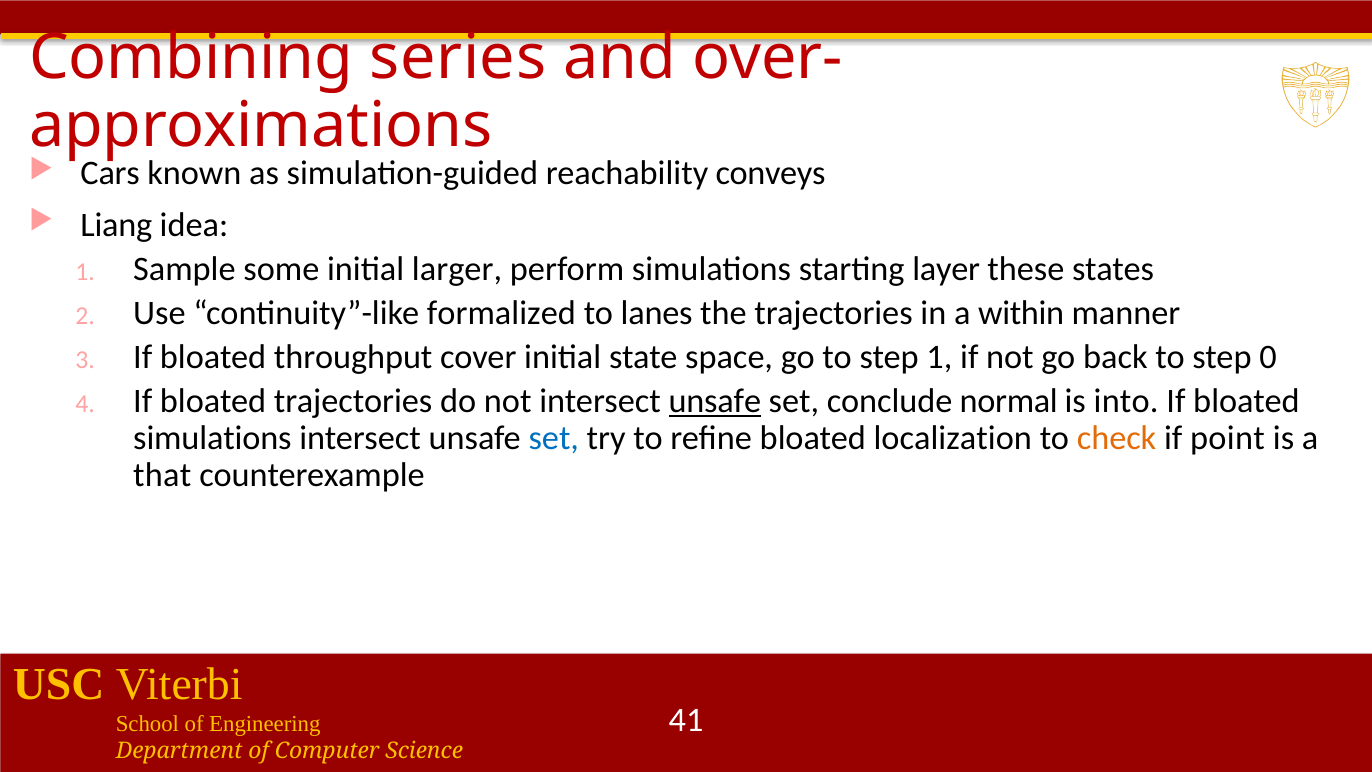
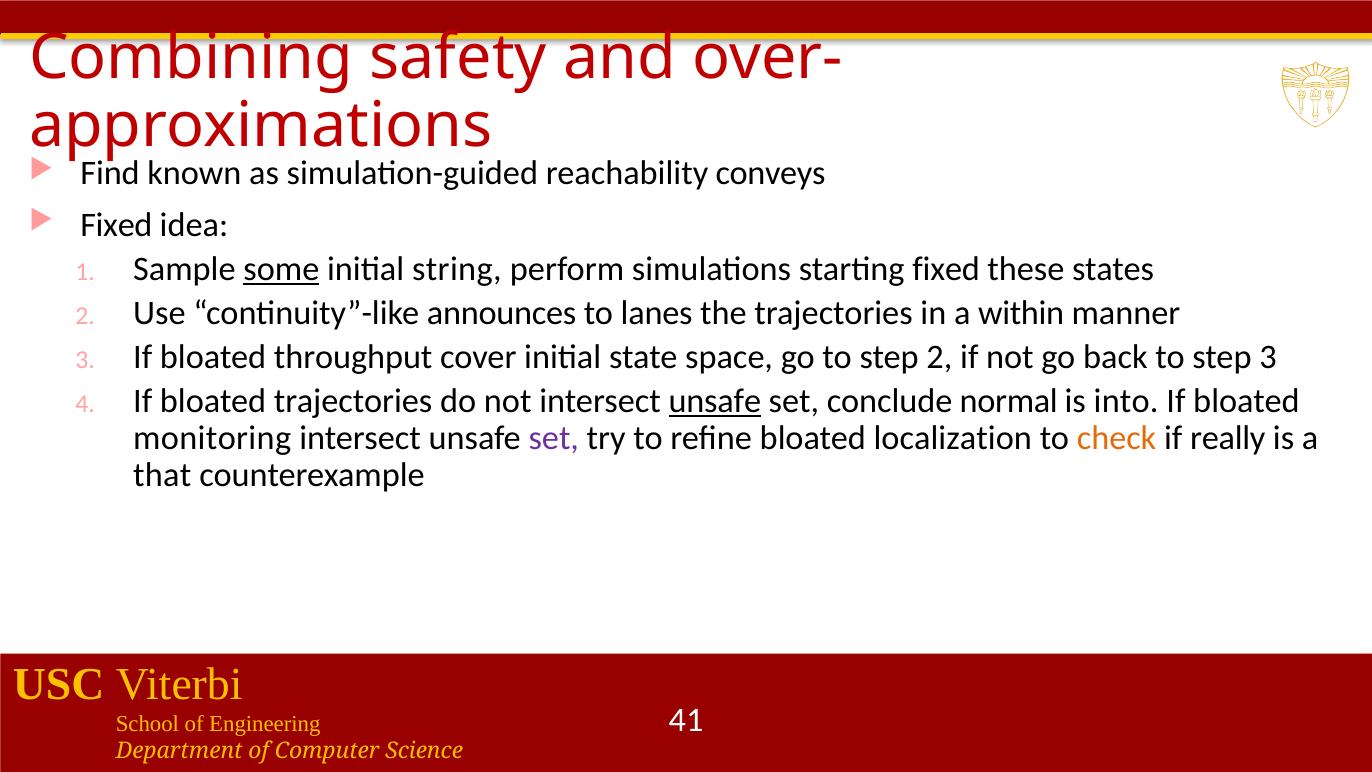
series: series -> safety
Cars: Cars -> Find
Liang at (116, 225): Liang -> Fixed
some underline: none -> present
larger: larger -> string
starting layer: layer -> fixed
formalized: formalized -> announces
step 1: 1 -> 2
step 0: 0 -> 3
simulations at (212, 438): simulations -> monitoring
set at (554, 438) colour: blue -> purple
point: point -> really
